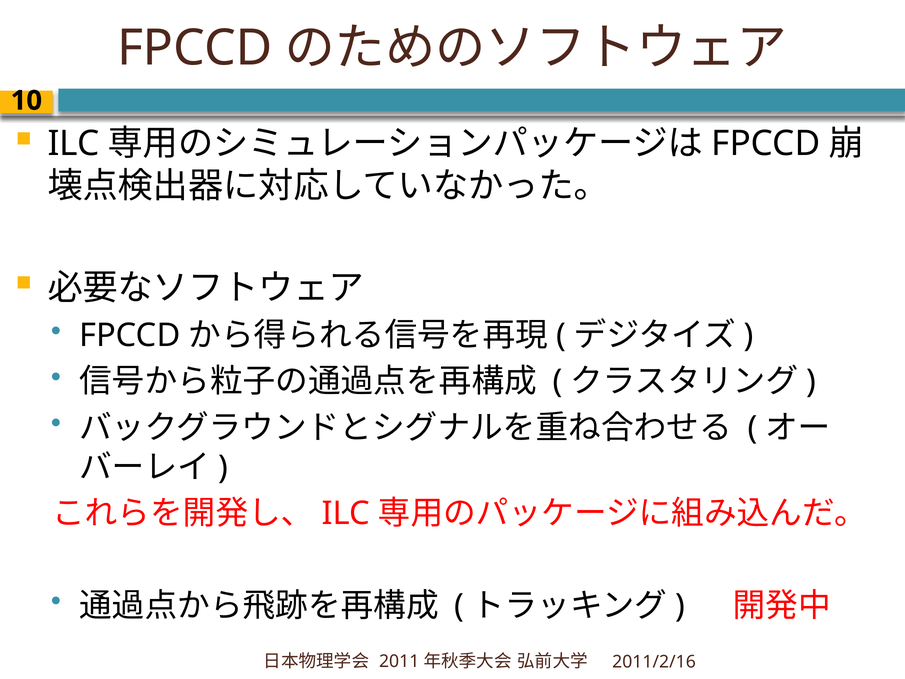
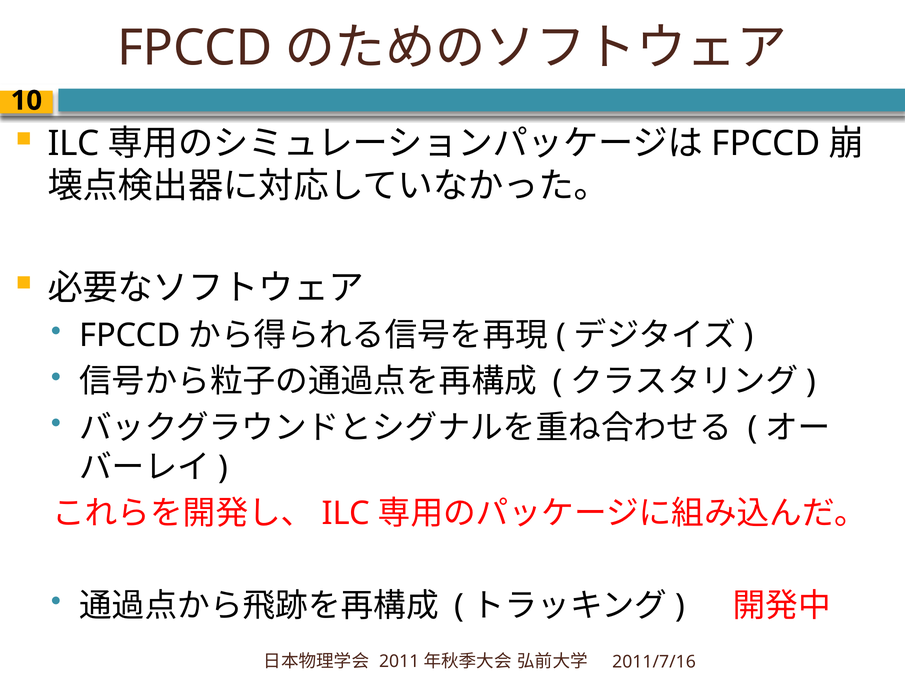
2011/2/16: 2011/2/16 -> 2011/7/16
